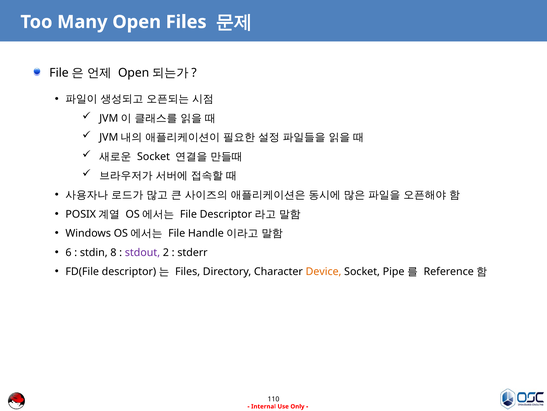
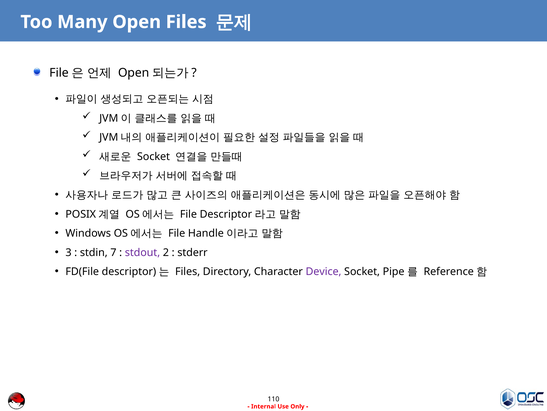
6: 6 -> 3
8: 8 -> 7
Device colour: orange -> purple
